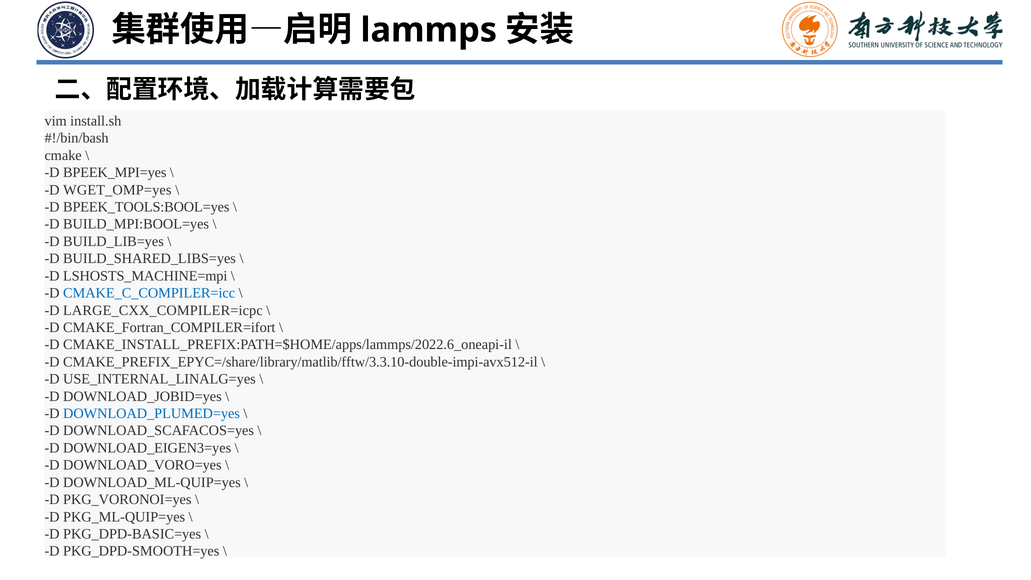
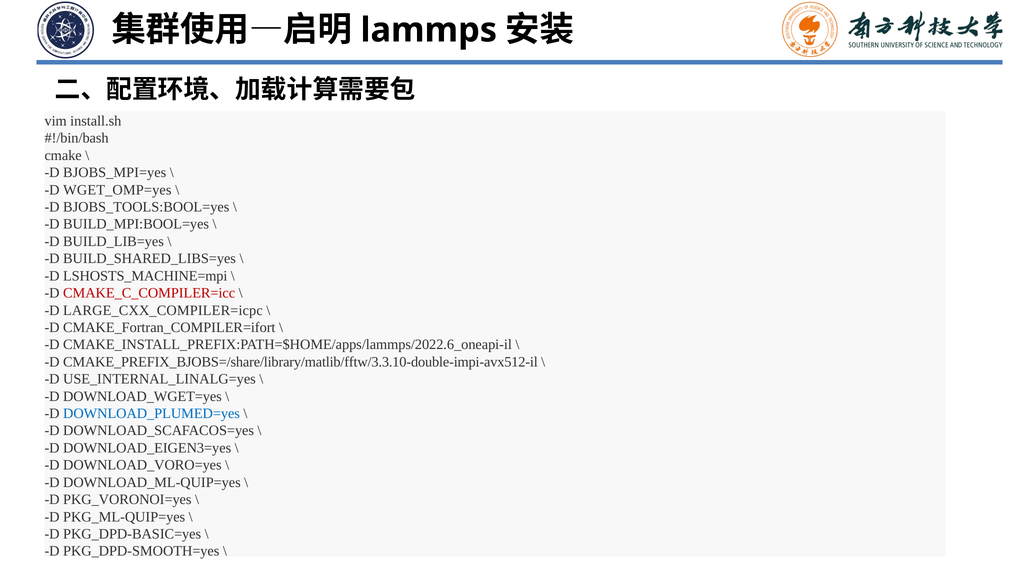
BPEEK_MPI=yes: BPEEK_MPI=yes -> BJOBS_MPI=yes
BPEEK_TOOLS:BOOL=yes: BPEEK_TOOLS:BOOL=yes -> BJOBS_TOOLS:BOOL=yes
CMAKE_C_COMPILER=icc colour: blue -> red
CMAKE_PREFIX_EPYC=/share/library/matlib/fftw/3.3.10-double-impi-avx512-il: CMAKE_PREFIX_EPYC=/share/library/matlib/fftw/3.3.10-double-impi-avx512-il -> CMAKE_PREFIX_BJOBS=/share/library/matlib/fftw/3.3.10-double-impi-avx512-il
DOWNLOAD_JOBID=yes: DOWNLOAD_JOBID=yes -> DOWNLOAD_WGET=yes
